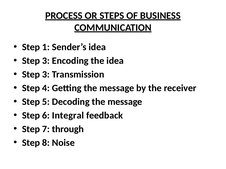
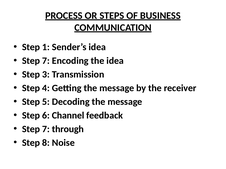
3 at (46, 61): 3 -> 7
Integral: Integral -> Channel
